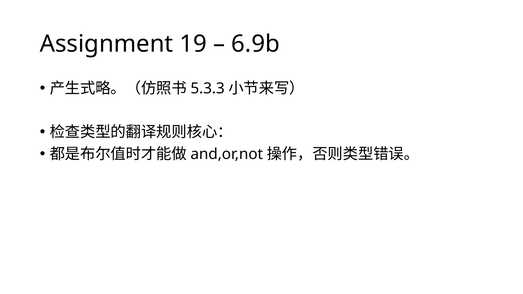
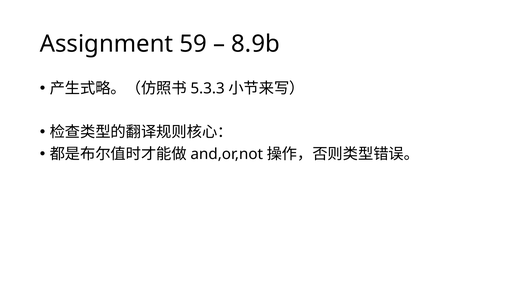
19: 19 -> 59
6.9b: 6.9b -> 8.9b
